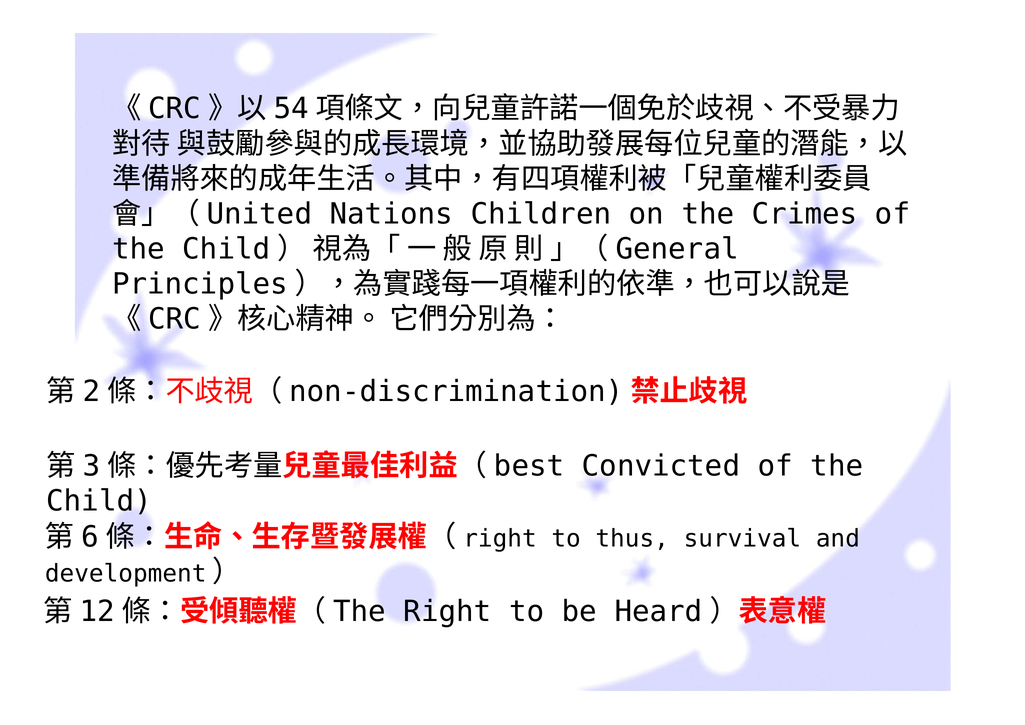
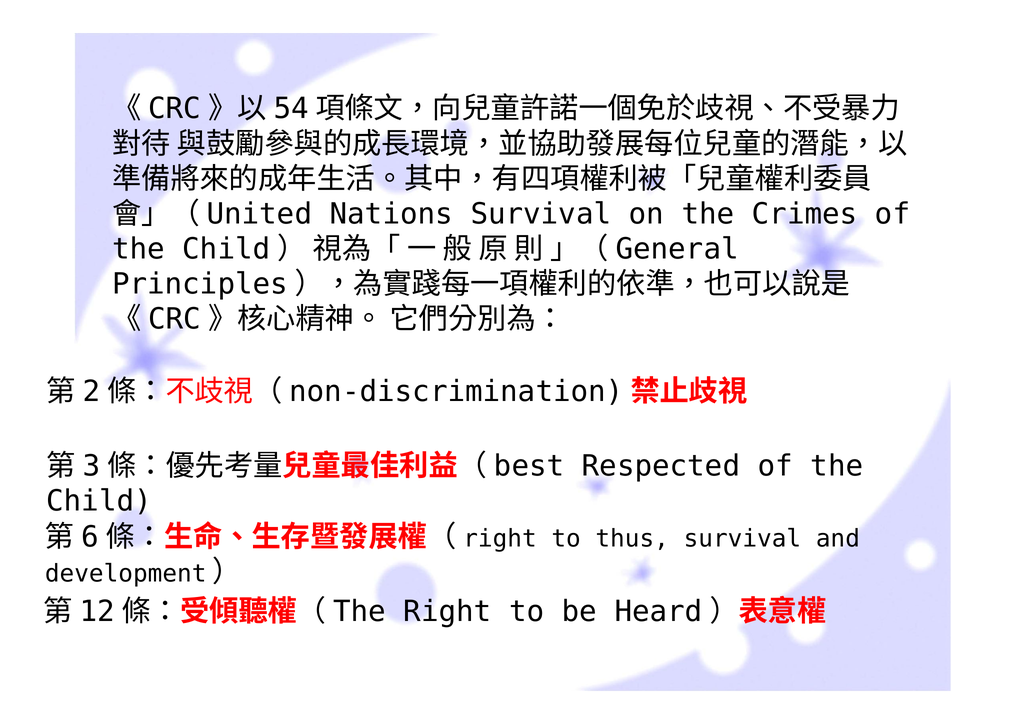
Nations Children: Children -> Survival
Convicted: Convicted -> Respected
